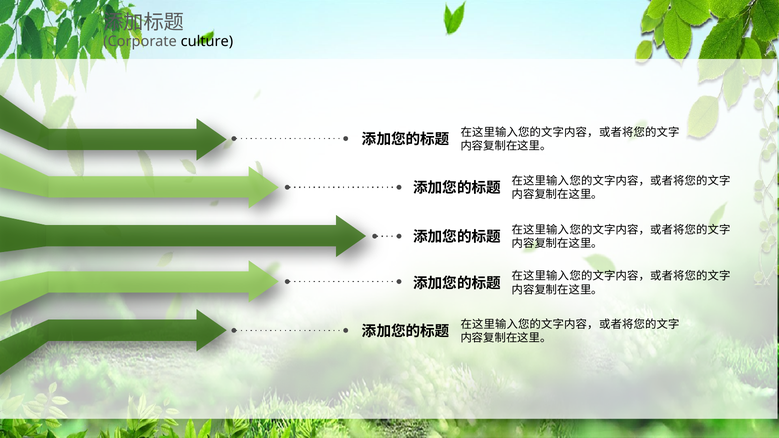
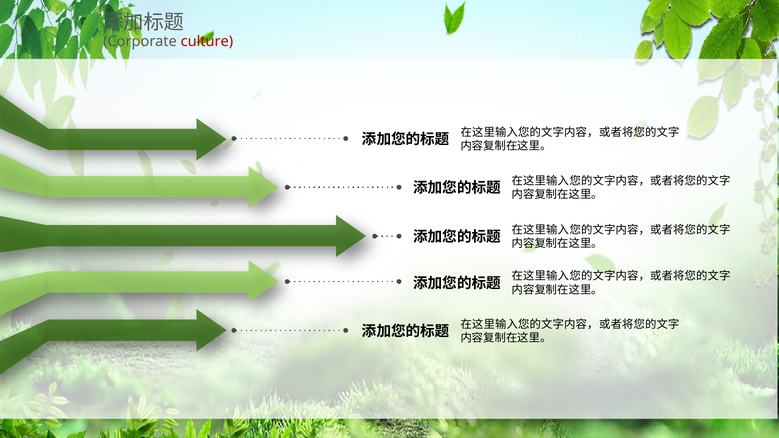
culture colour: black -> red
